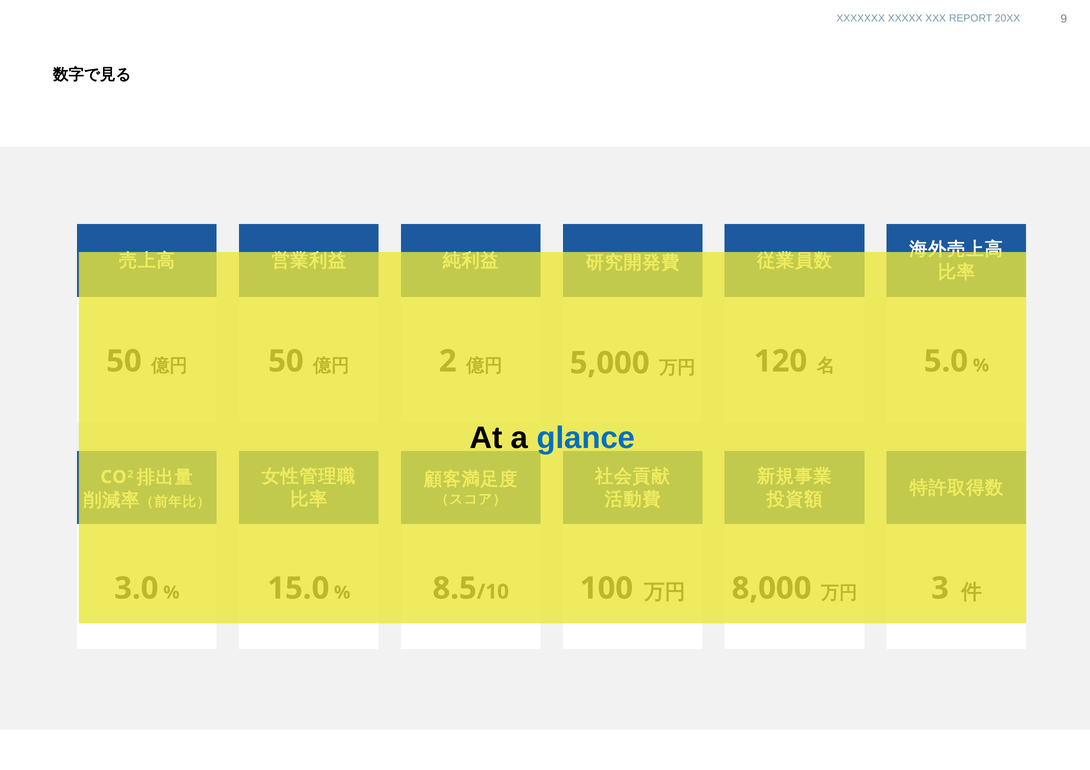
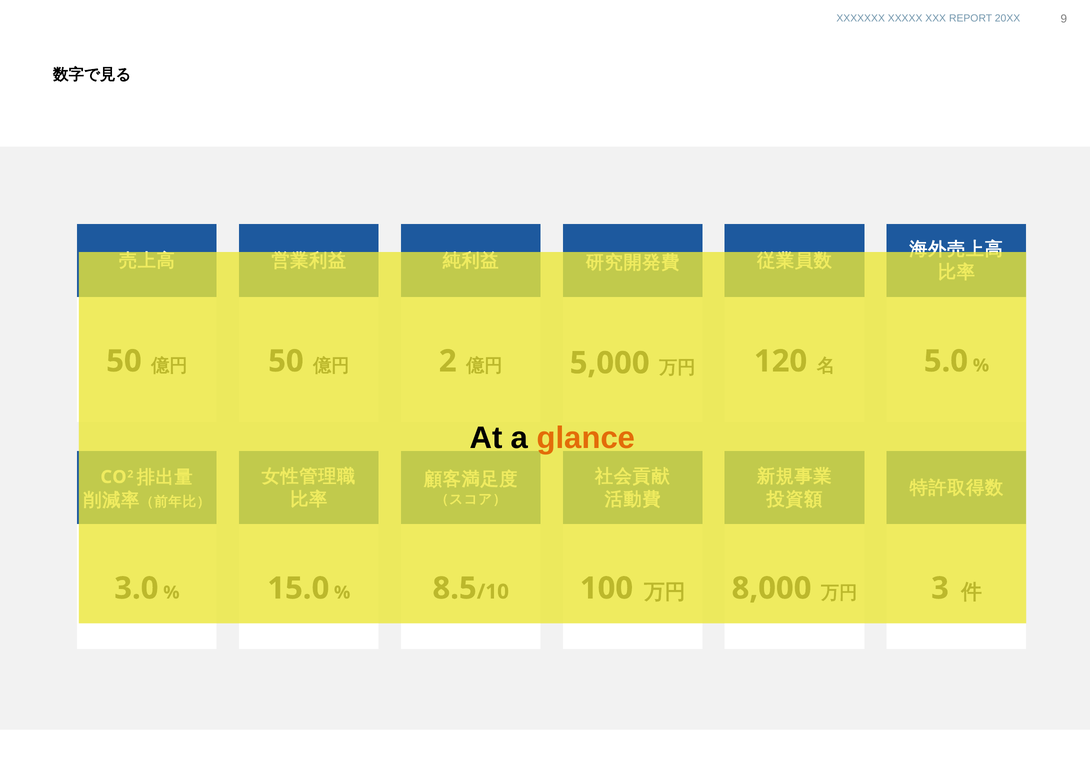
glance colour: blue -> orange
